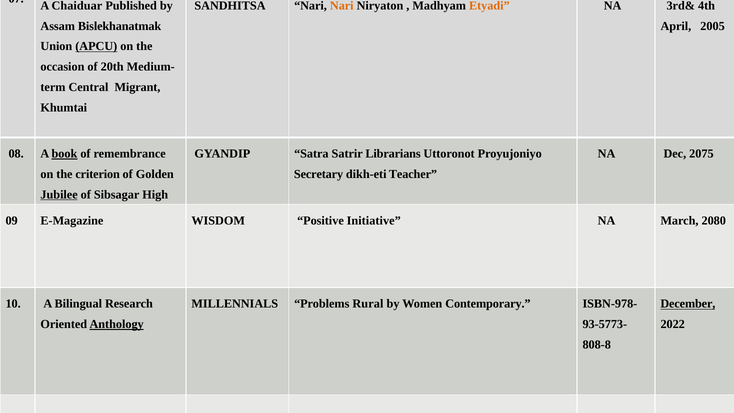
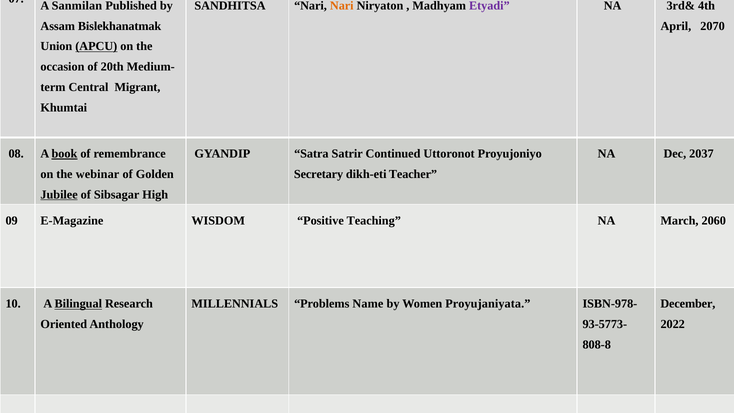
Chaiduar: Chaiduar -> Sanmilan
Etyadi colour: orange -> purple
2005: 2005 -> 2070
Librarians: Librarians -> Continued
2075: 2075 -> 2037
criterion: criterion -> webinar
Initiative: Initiative -> Teaching
2080: 2080 -> 2060
Bilingual underline: none -> present
Rural: Rural -> Name
Contemporary: Contemporary -> Proyujaniyata
December underline: present -> none
Anthology underline: present -> none
